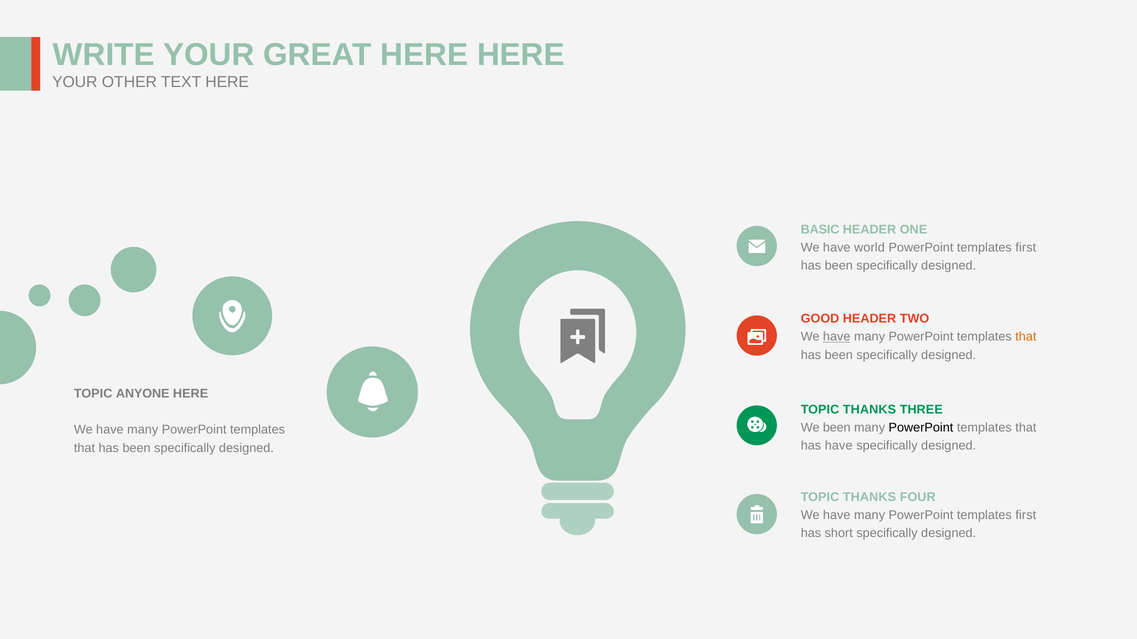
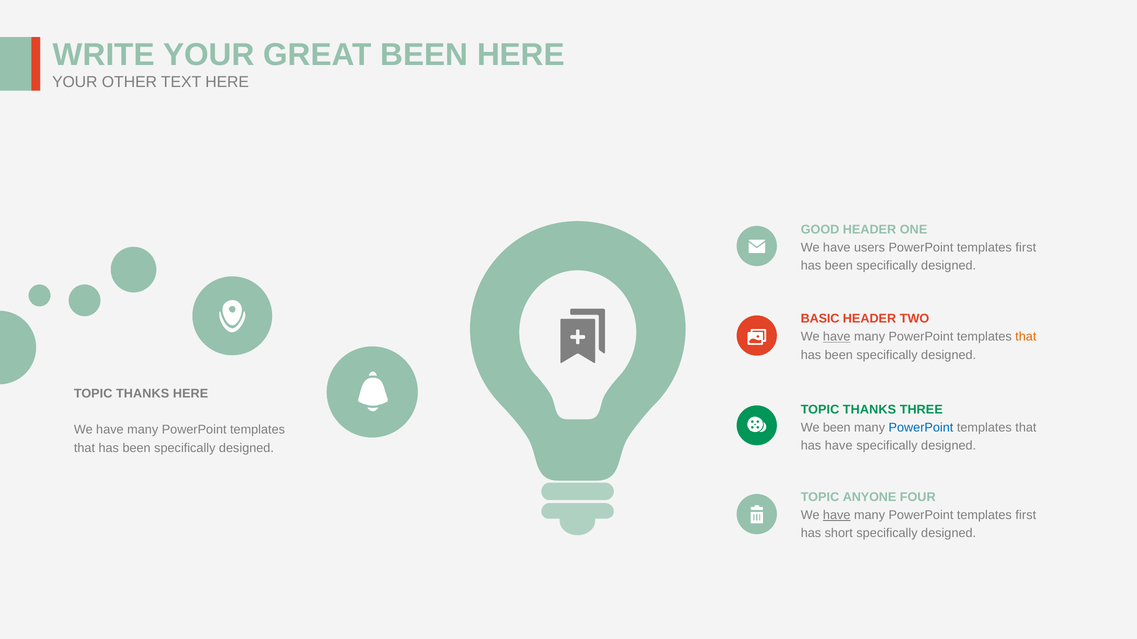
GREAT HERE: HERE -> BEEN
BASIC: BASIC -> GOOD
world: world -> users
GOOD: GOOD -> BASIC
ANYONE at (143, 394): ANYONE -> THANKS
PowerPoint at (921, 428) colour: black -> blue
THANKS at (869, 497): THANKS -> ANYONE
have at (837, 515) underline: none -> present
